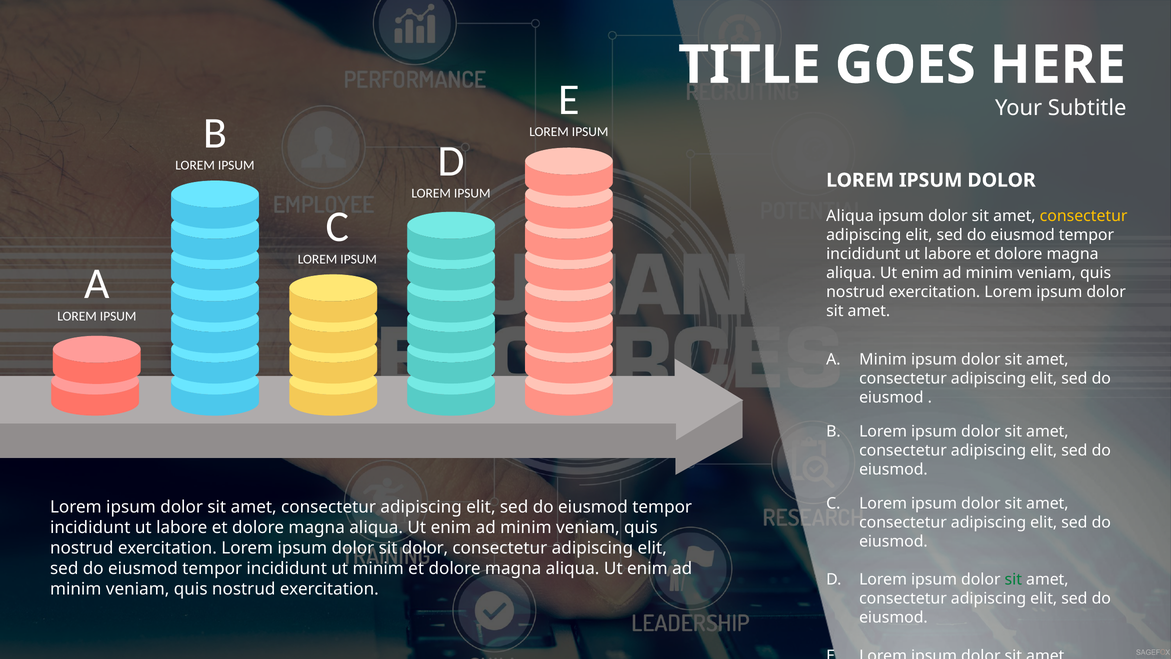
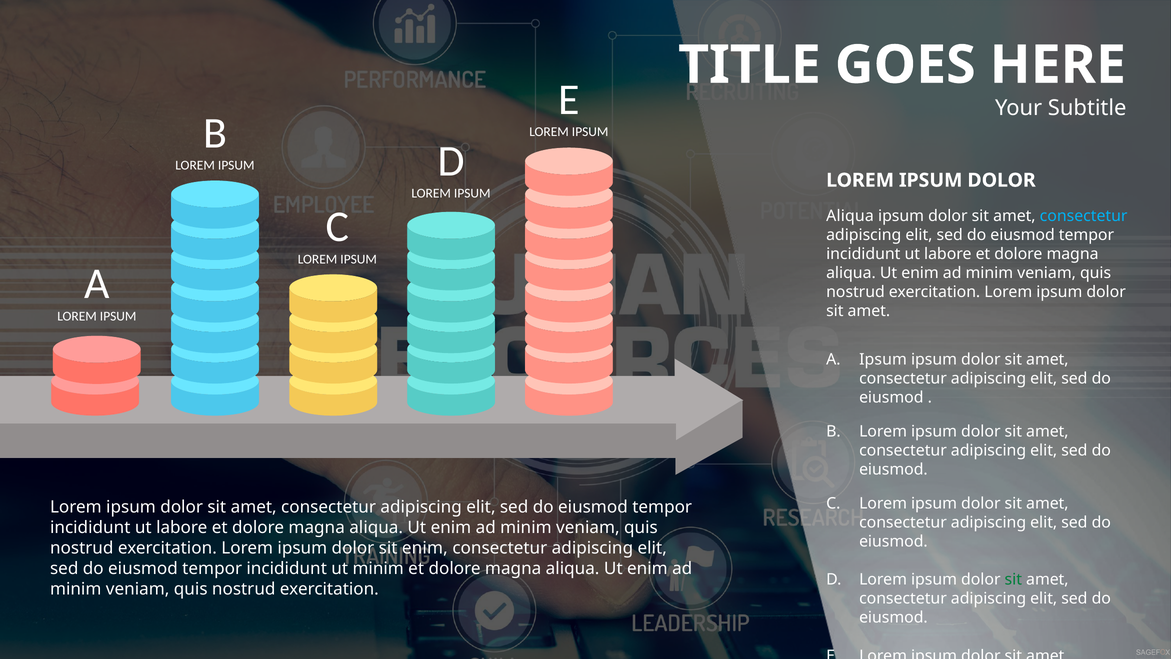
consectetur at (1084, 216) colour: yellow -> light blue
A Minim: Minim -> Ipsum
sit dolor: dolor -> enim
